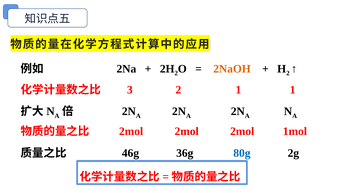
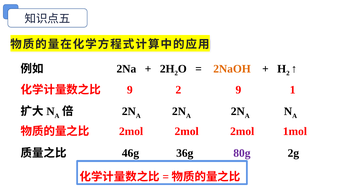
3 at (130, 90): 3 -> 9
2 1: 1 -> 9
80g colour: blue -> purple
